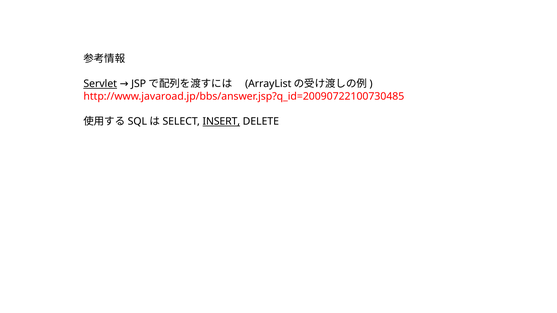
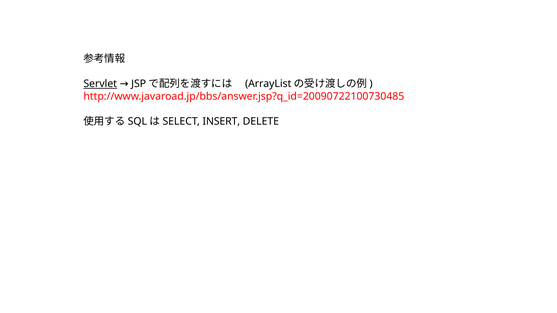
INSERT underline: present -> none
